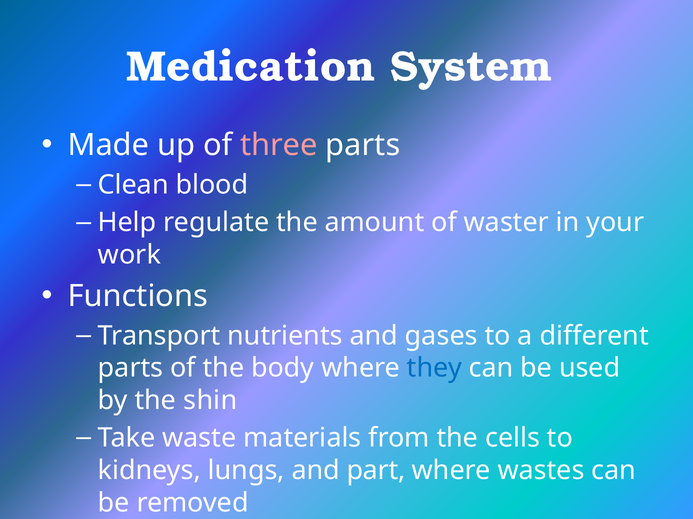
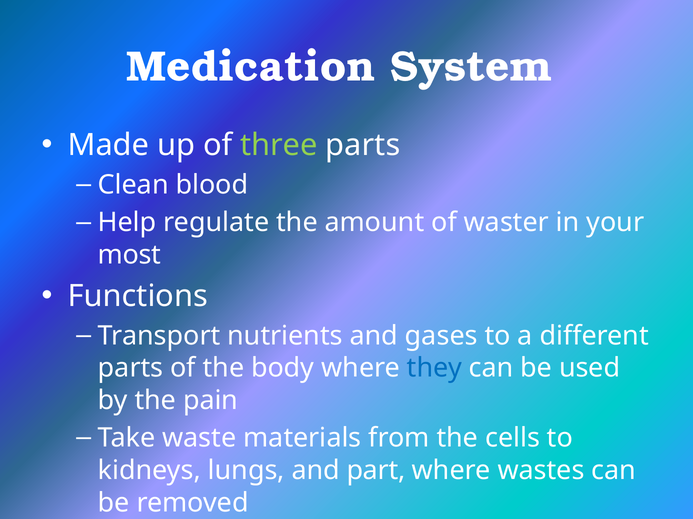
three colour: pink -> light green
work: work -> most
shin: shin -> pain
